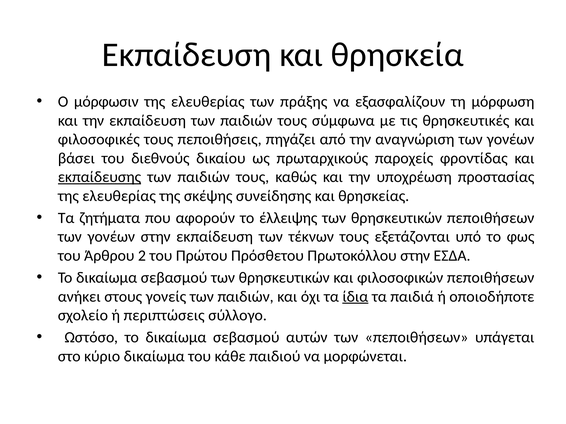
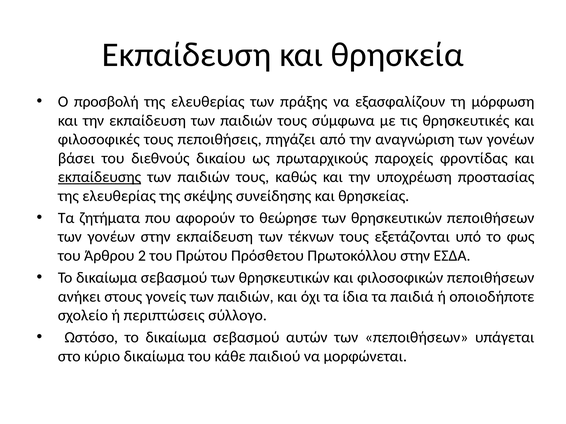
μόρφωσιν: μόρφωσιν -> προσβολή
έλλειψης: έλλειψης -> θεώρησε
ίδια underline: present -> none
